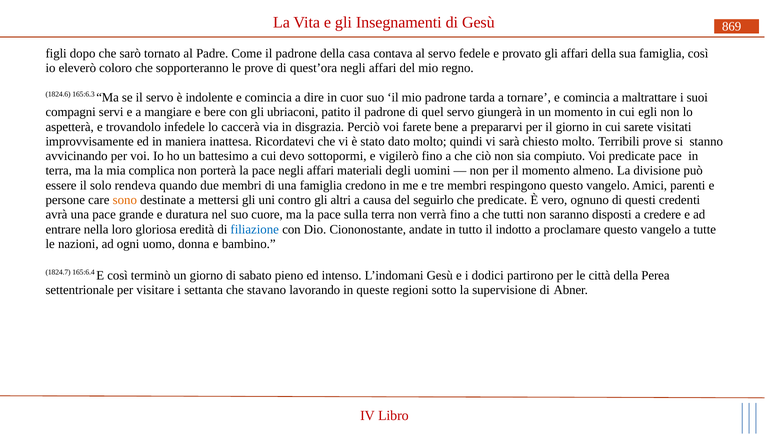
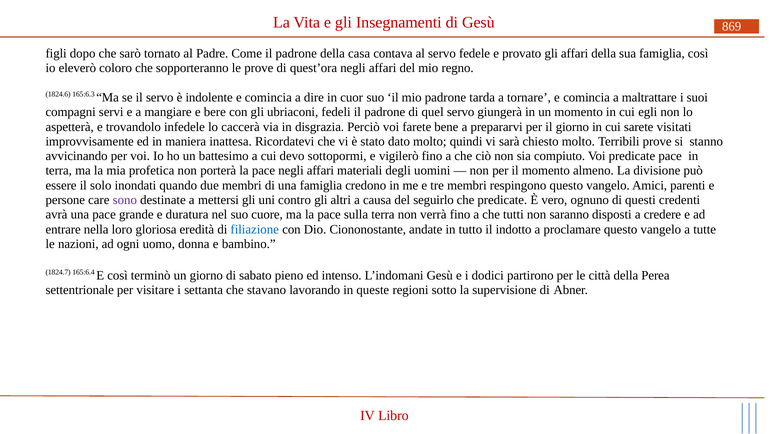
patito: patito -> fedeli
complica: complica -> profetica
rendeva: rendeva -> inondati
sono colour: orange -> purple
